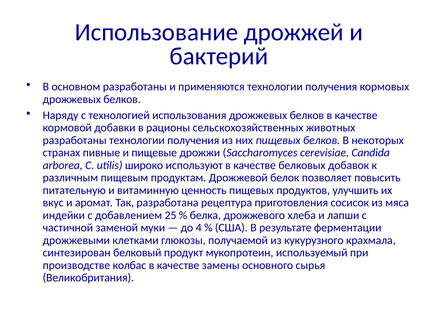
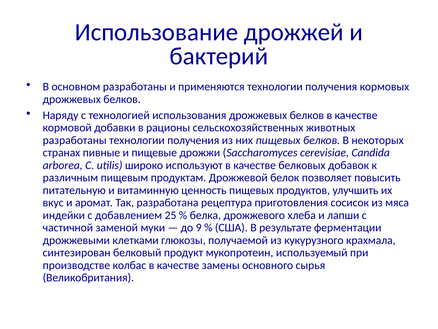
4: 4 -> 9
